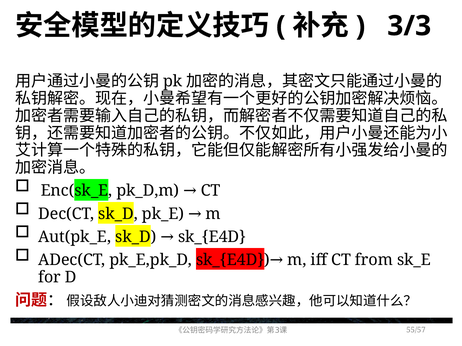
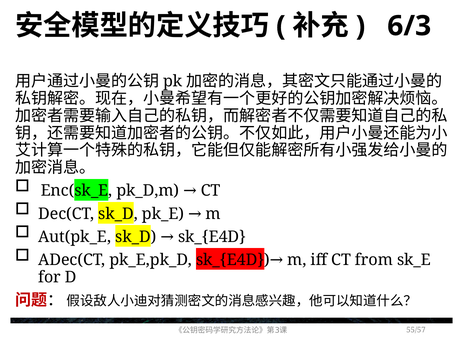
3/3: 3/3 -> 6/3
